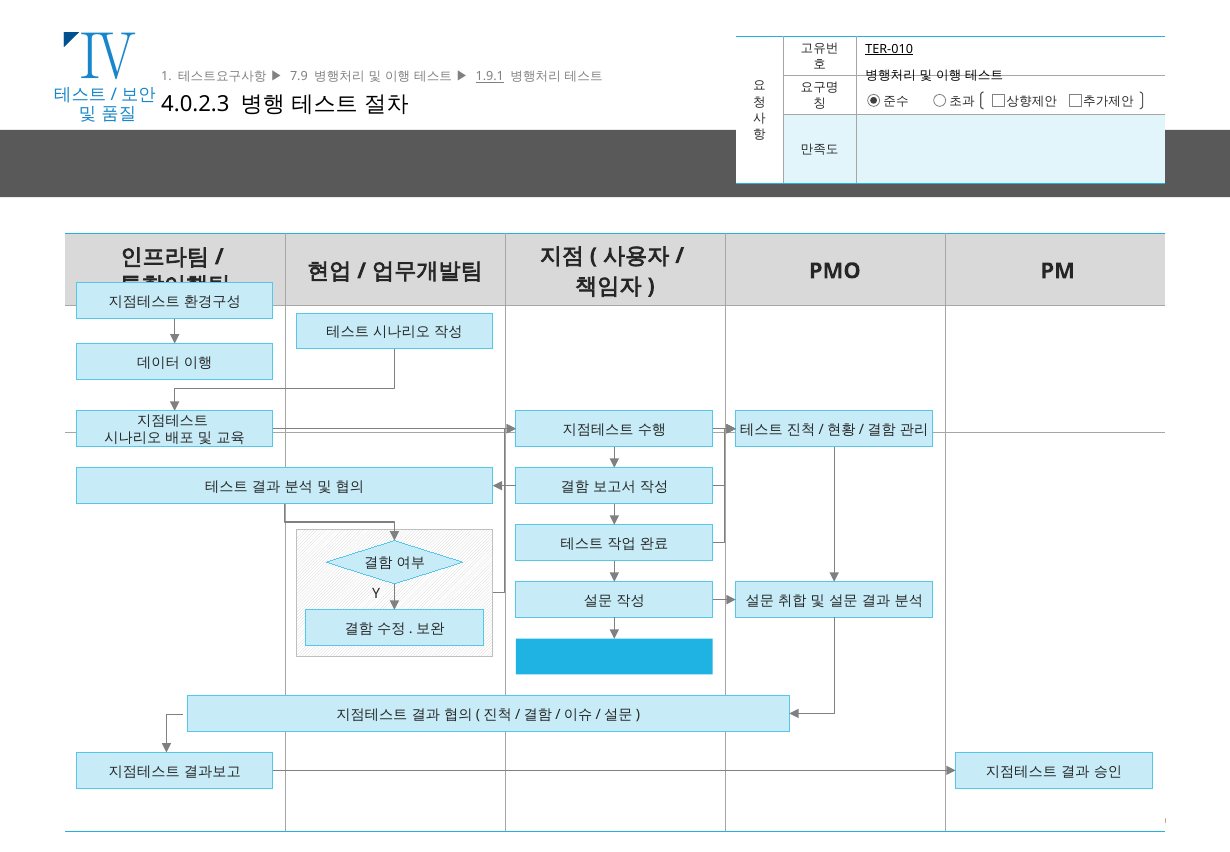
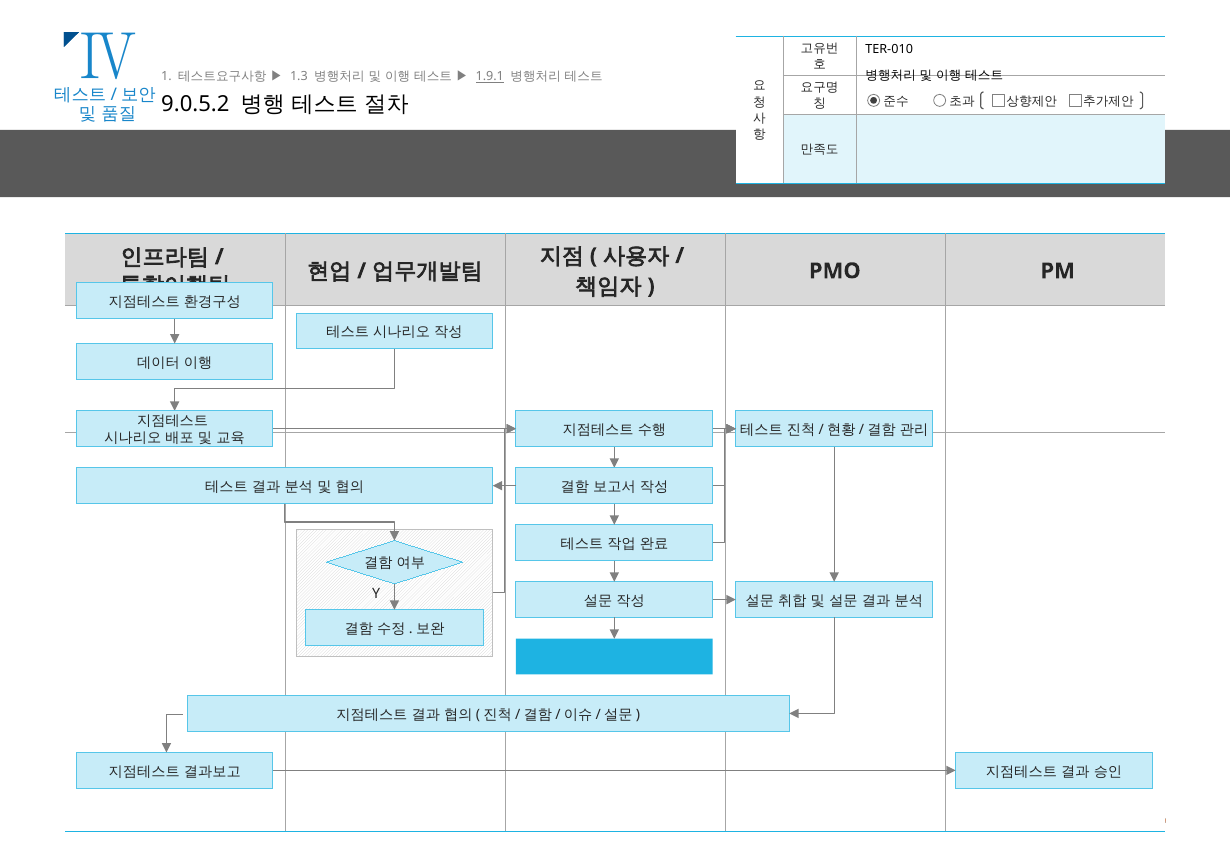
TER-010 underline: present -> none
7.9: 7.9 -> 1.3
4.0.2.3: 4.0.2.3 -> 9.0.5.2
